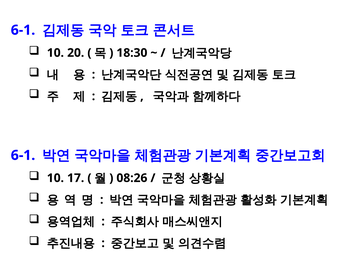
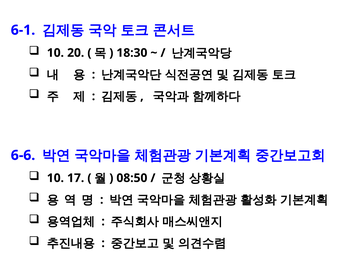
6-1 at (23, 155): 6-1 -> 6-6
08:26: 08:26 -> 08:50
